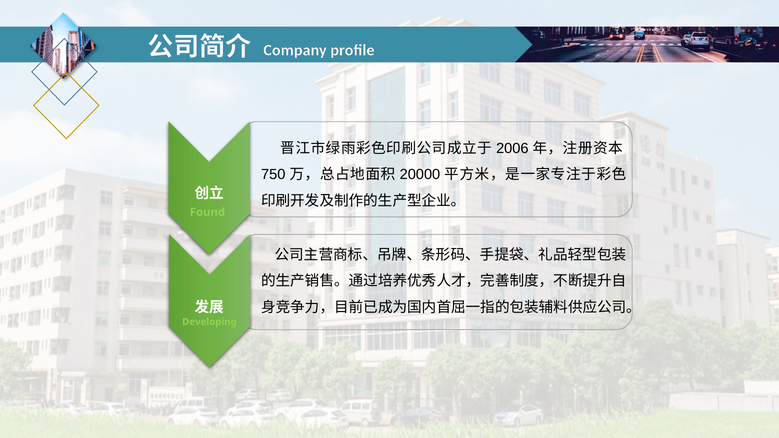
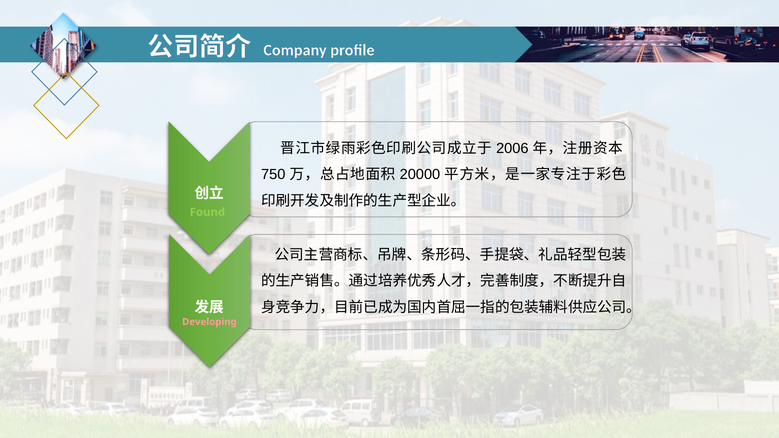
Developing colour: light green -> pink
